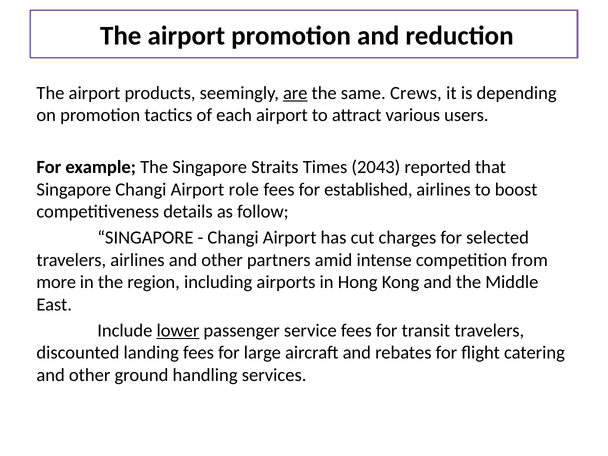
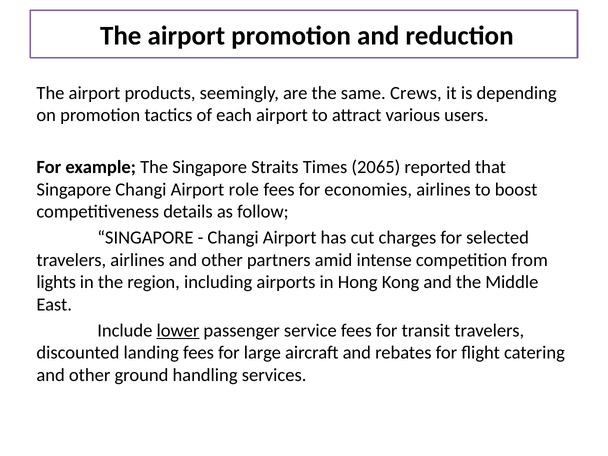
are underline: present -> none
2043: 2043 -> 2065
established: established -> economies
more: more -> lights
